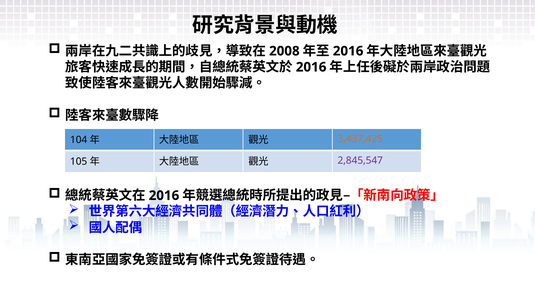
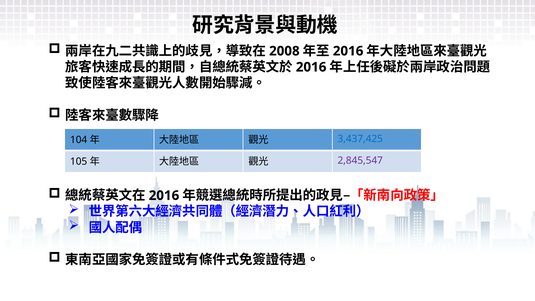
3,437,425 colour: orange -> blue
